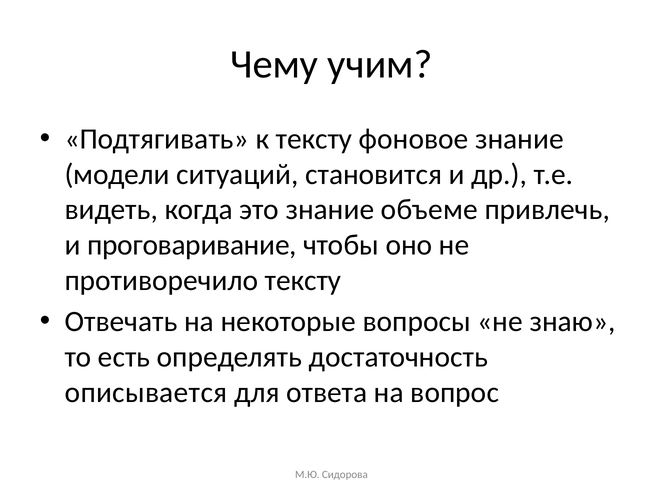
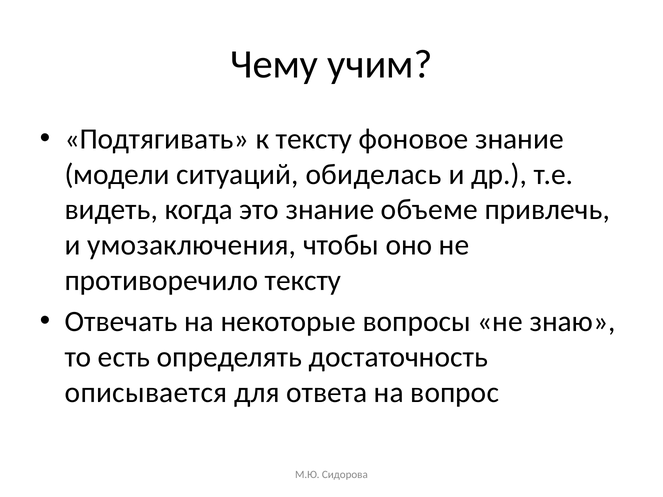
становится: становится -> обиделась
проговаривание: проговаривание -> умозаключения
